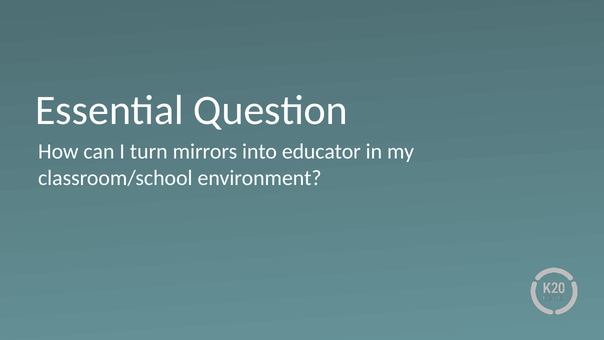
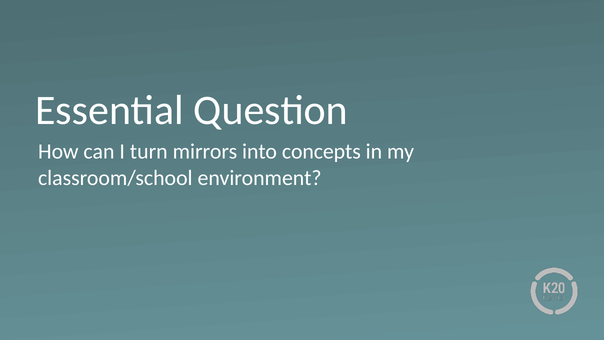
educator: educator -> concepts
